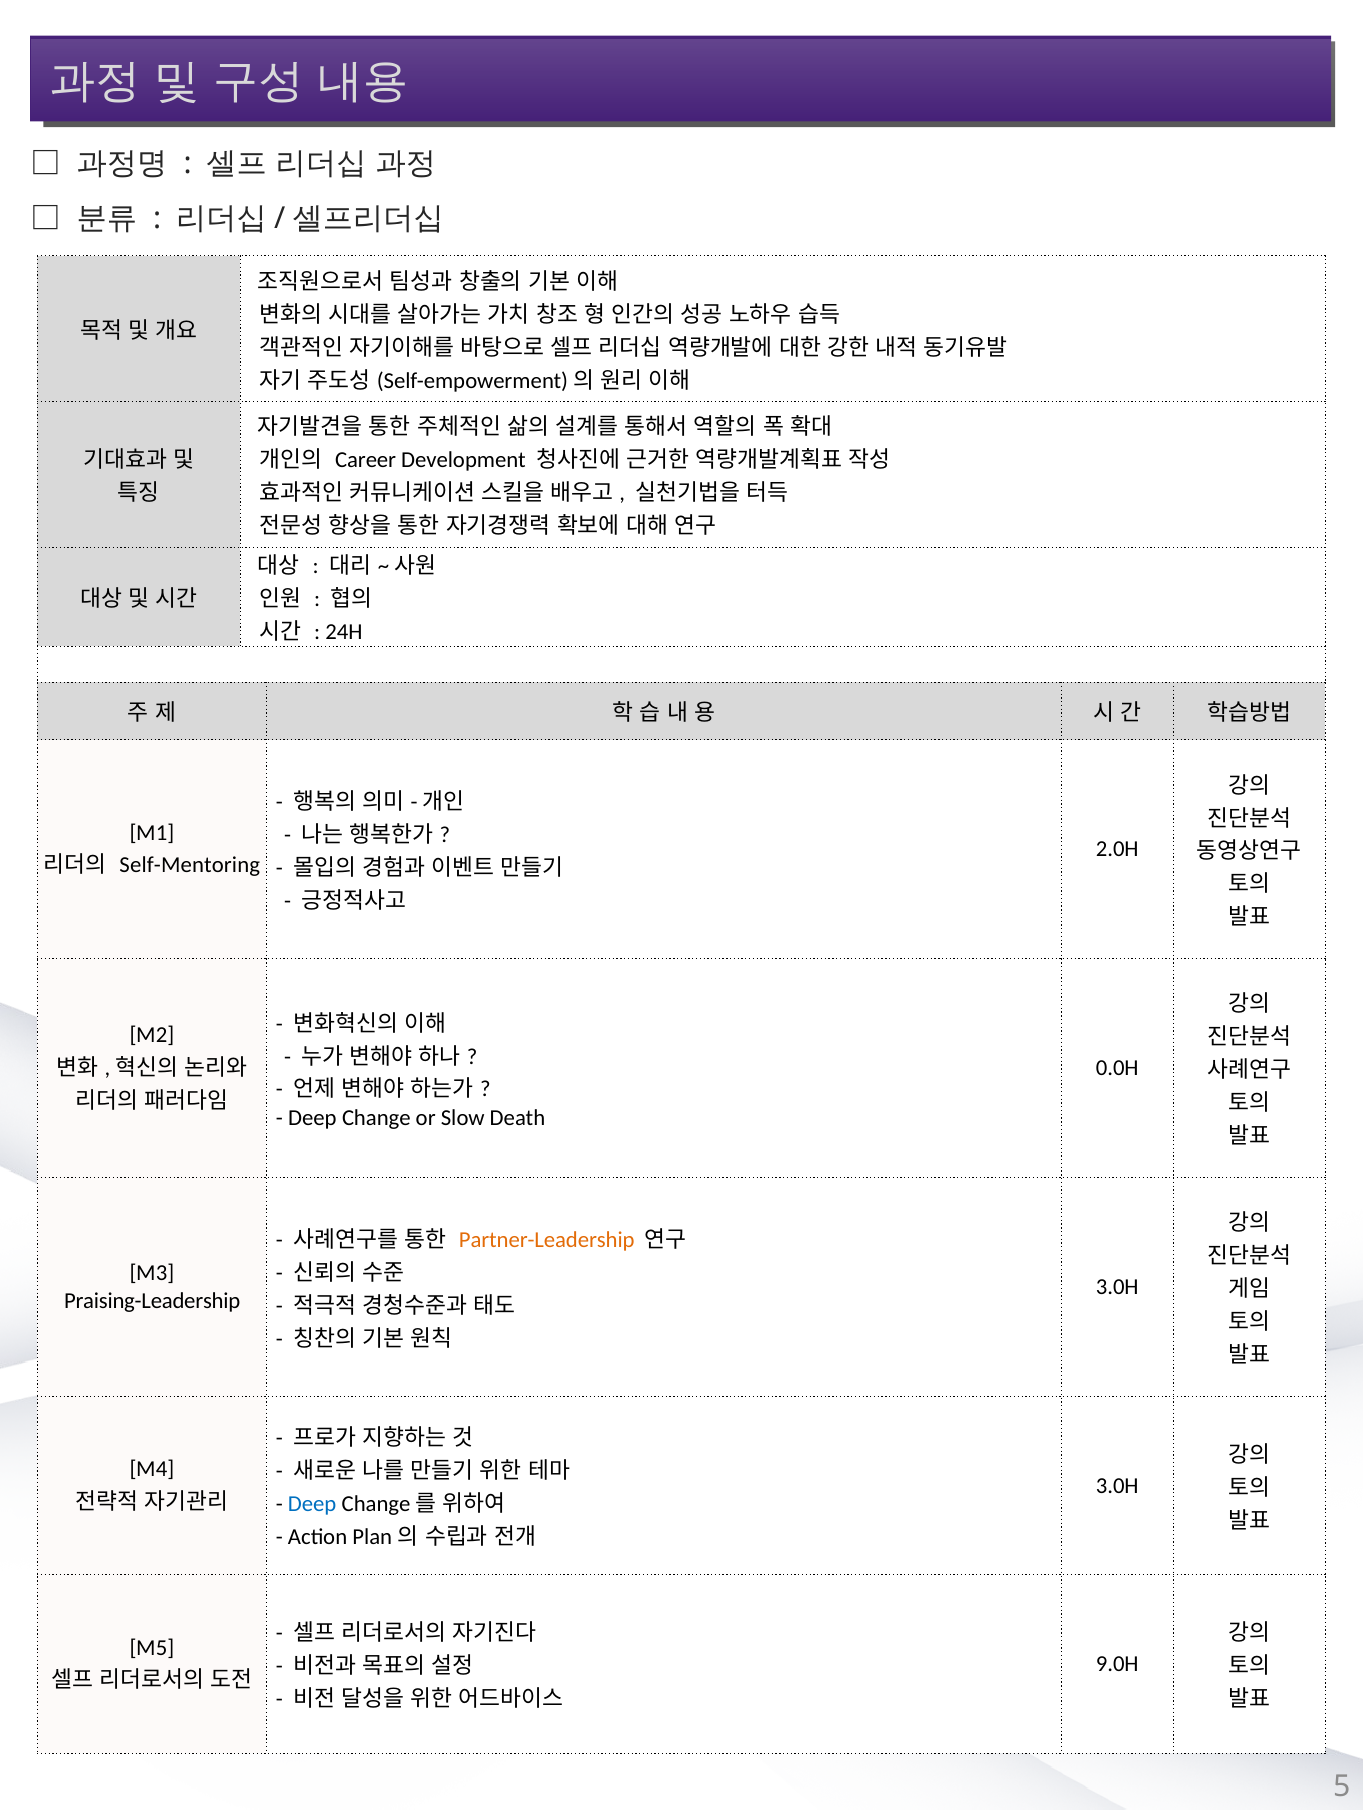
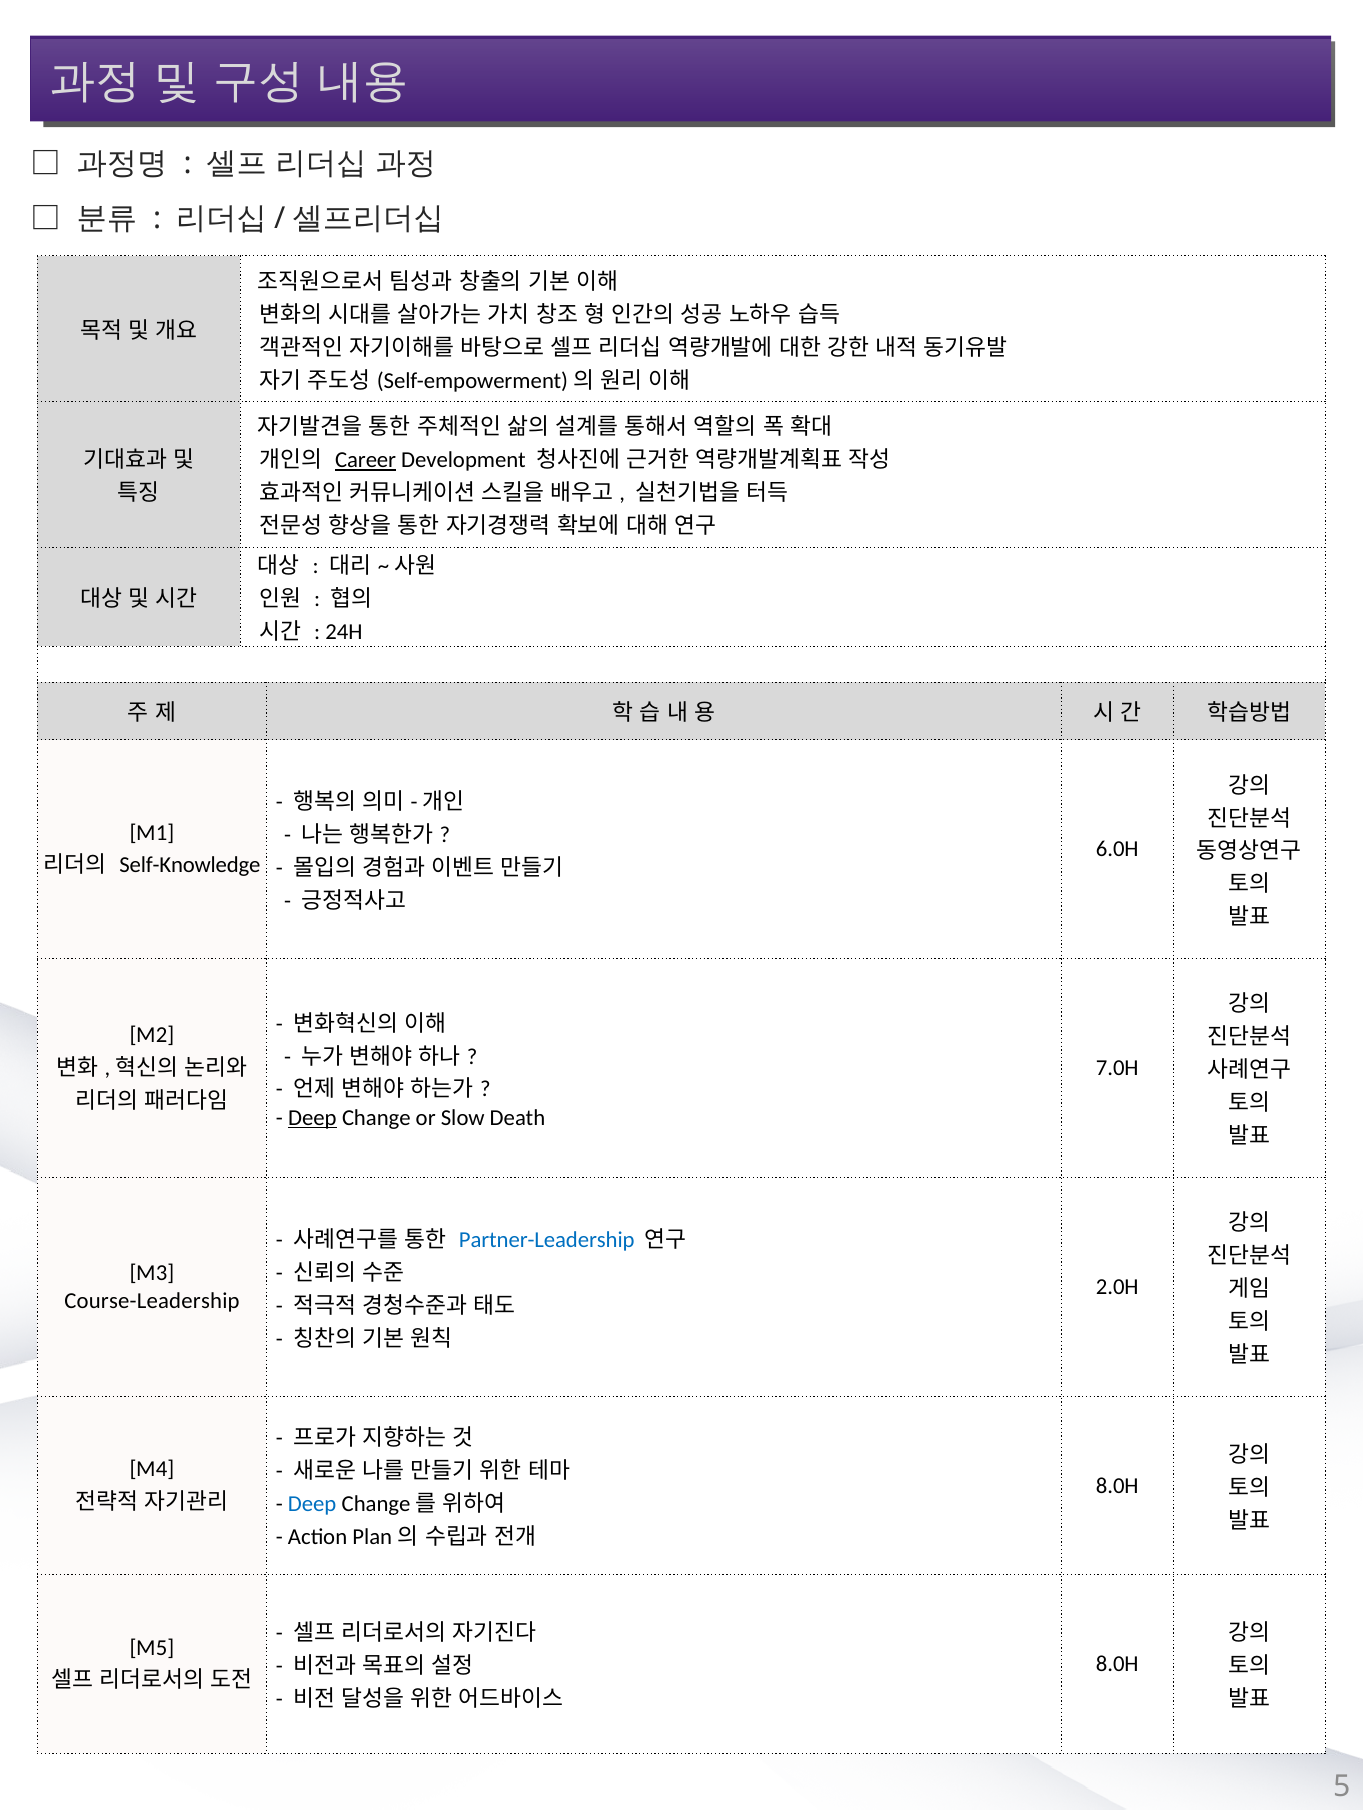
Career underline: none -> present
2.0H: 2.0H -> 6.0H
Self-Mentoring: Self-Mentoring -> Self-Knowledge
0.0H: 0.0H -> 7.0H
Deep at (312, 1118) underline: none -> present
Partner-Leadership colour: orange -> blue
3.0H at (1117, 1287): 3.0H -> 2.0H
Praising-Leadership: Praising-Leadership -> Course-Leadership
3.0H at (1117, 1486): 3.0H -> 8.0H
9.0H at (1117, 1664): 9.0H -> 8.0H
